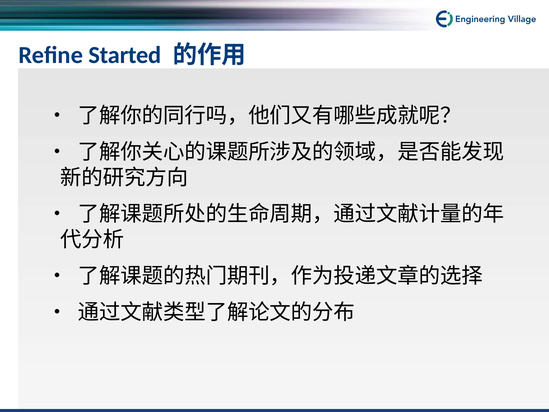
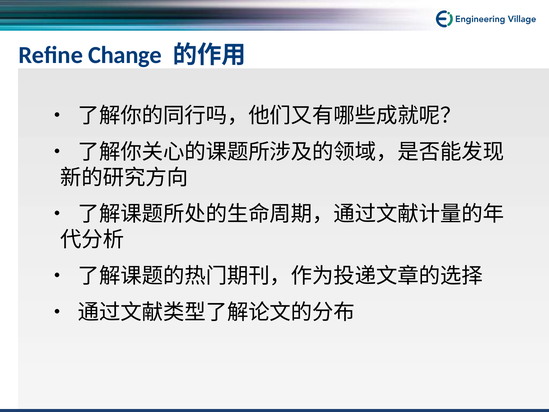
Started: Started -> Change
